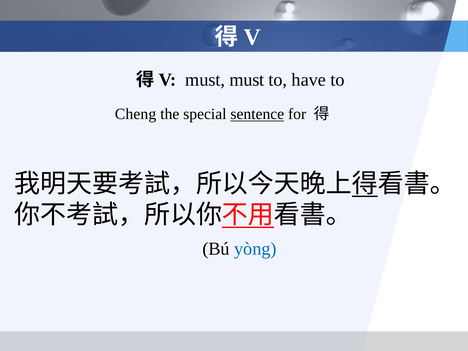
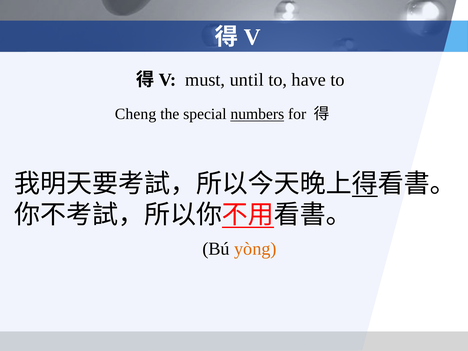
must must: must -> until
sentence: sentence -> numbers
yòng colour: blue -> orange
